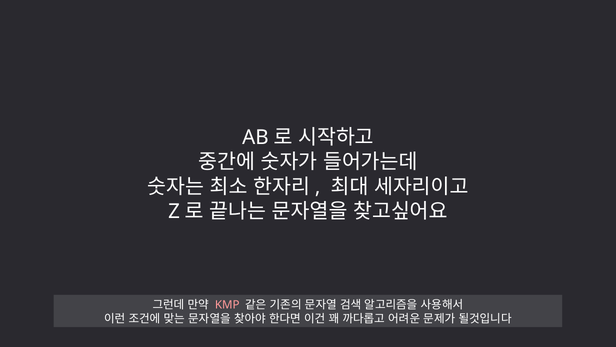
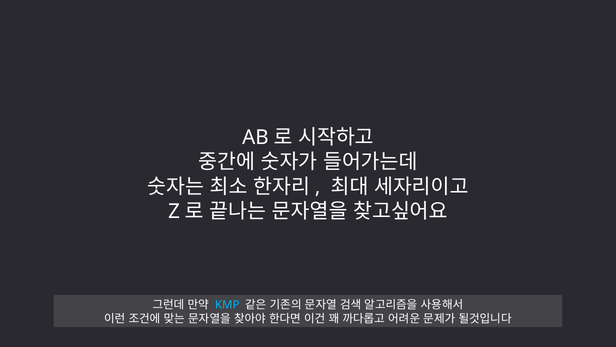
KMP colour: pink -> light blue
